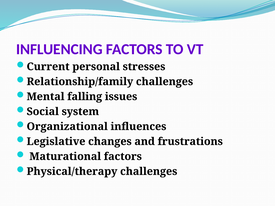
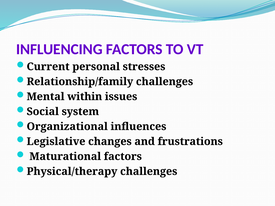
falling: falling -> within
